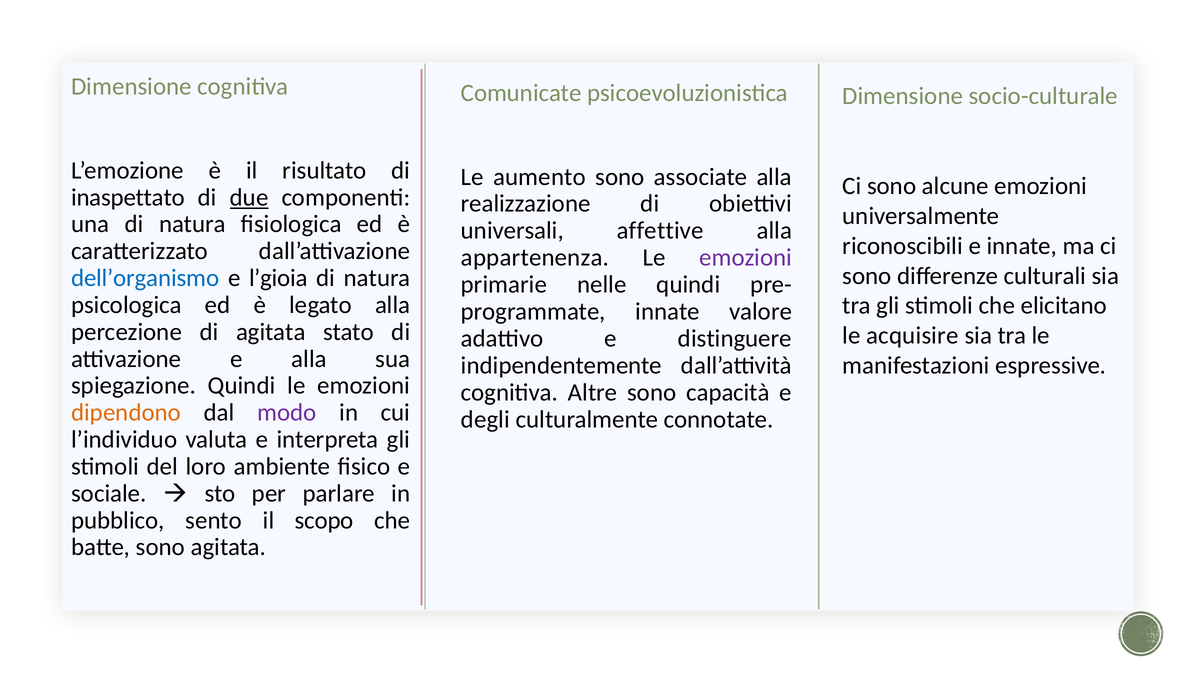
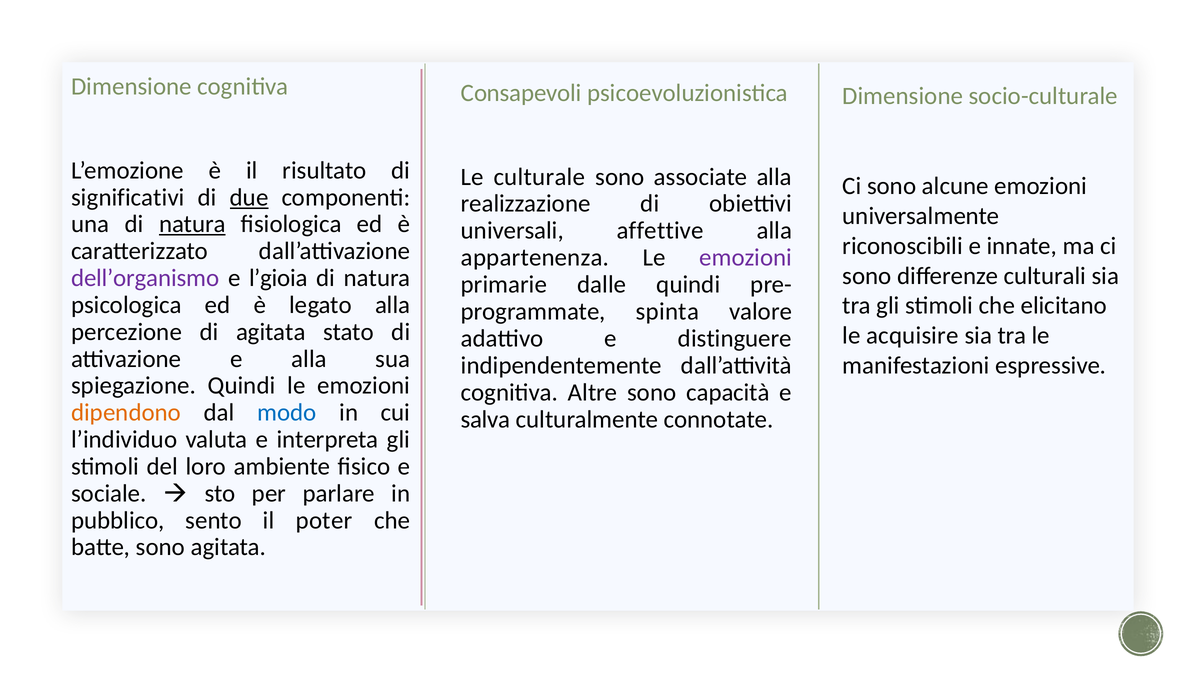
Comunicate: Comunicate -> Consapevoli
aumento: aumento -> culturale
inaspettato: inaspettato -> significativi
natura at (192, 224) underline: none -> present
dell’organismo colour: blue -> purple
nelle: nelle -> dalle
innate at (668, 311): innate -> spinta
modo colour: purple -> blue
degli: degli -> salva
scopo: scopo -> poter
